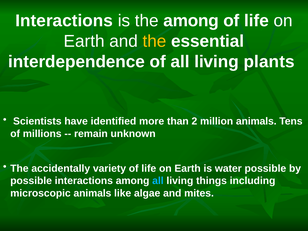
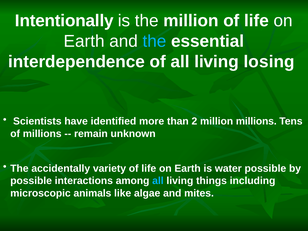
Interactions at (64, 21): Interactions -> Intentionally
the among: among -> million
the at (154, 41) colour: yellow -> light blue
plants: plants -> losing
million animals: animals -> millions
